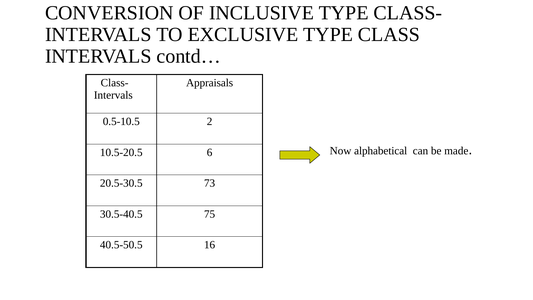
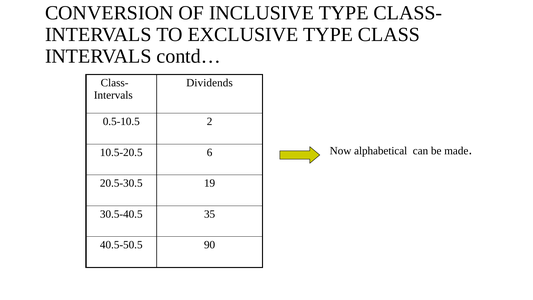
Appraisals: Appraisals -> Dividends
73: 73 -> 19
75: 75 -> 35
16: 16 -> 90
